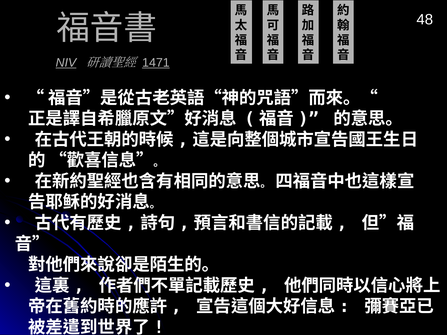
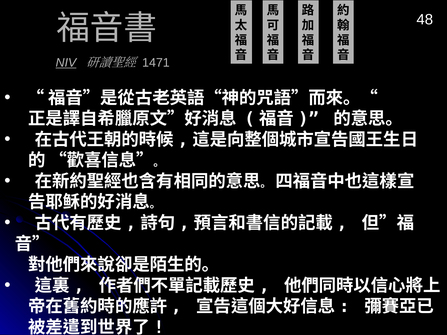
1471 underline: present -> none
